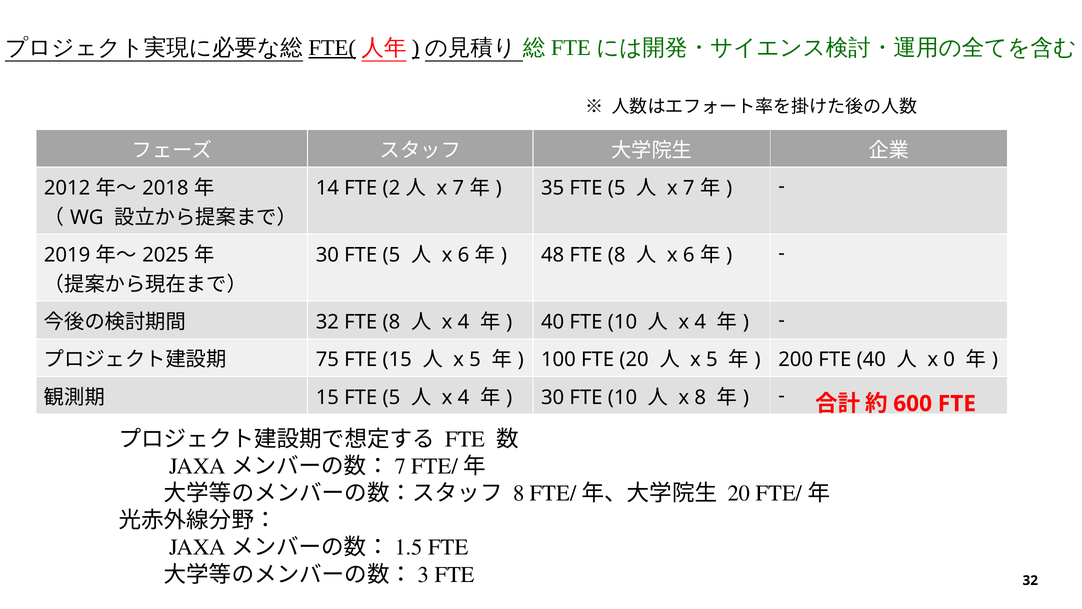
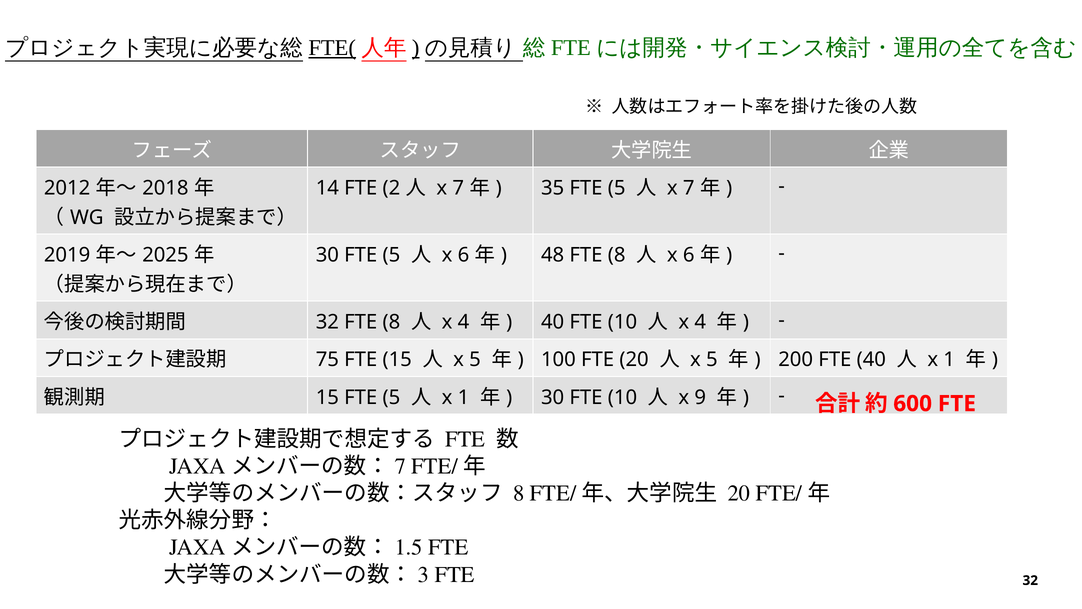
0 at (949, 360): 0 -> 1
4 at (463, 397): 4 -> 1
x 8: 8 -> 9
